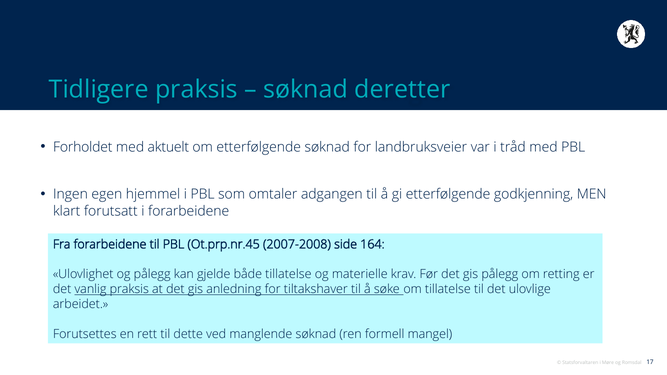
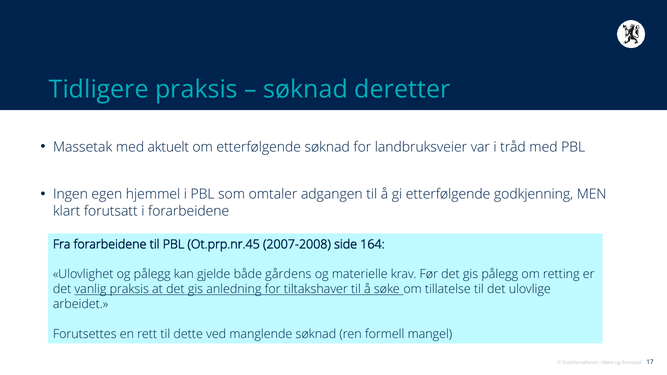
Forholdet: Forholdet -> Massetak
både tillatelse: tillatelse -> gårdens
